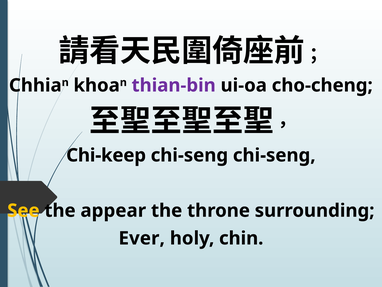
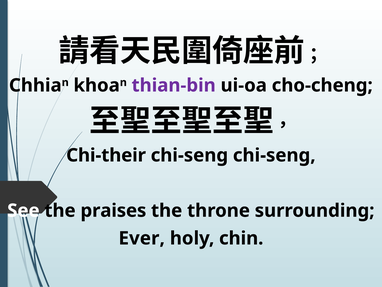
Chi-keep: Chi-keep -> Chi-their
See colour: yellow -> white
appear: appear -> praises
